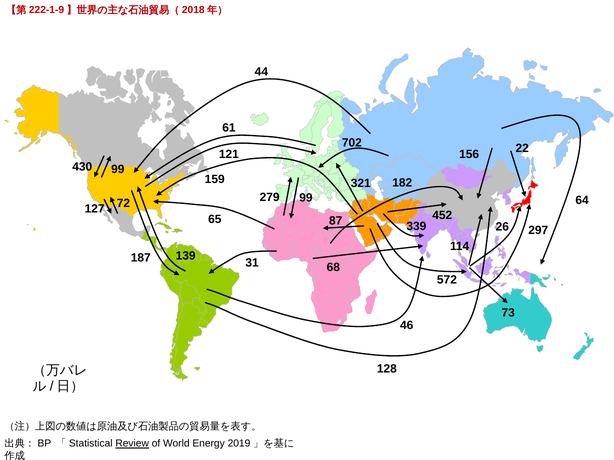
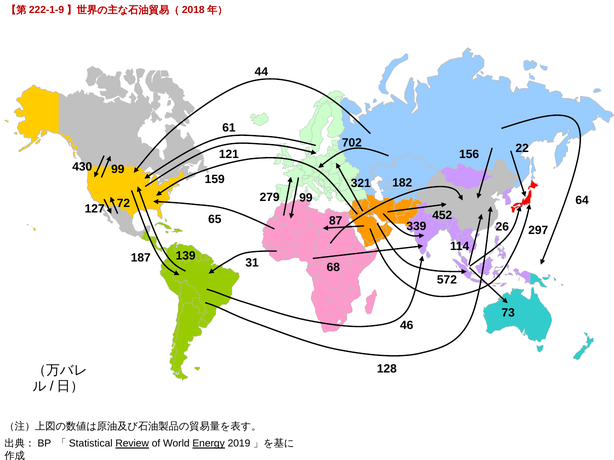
Energy underline: none -> present
